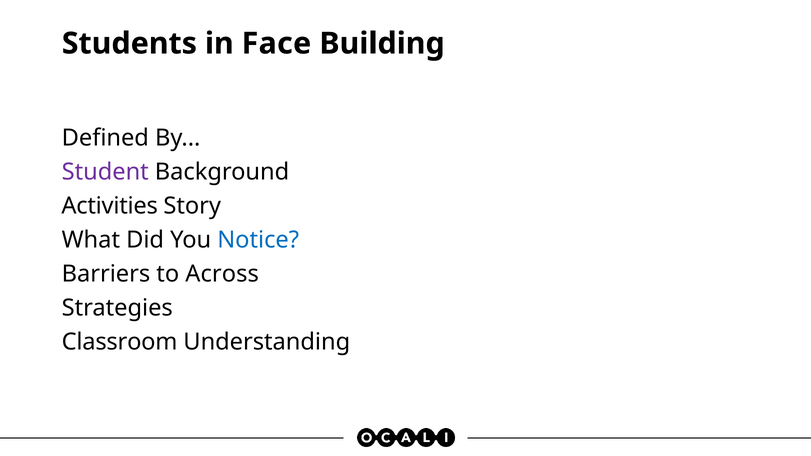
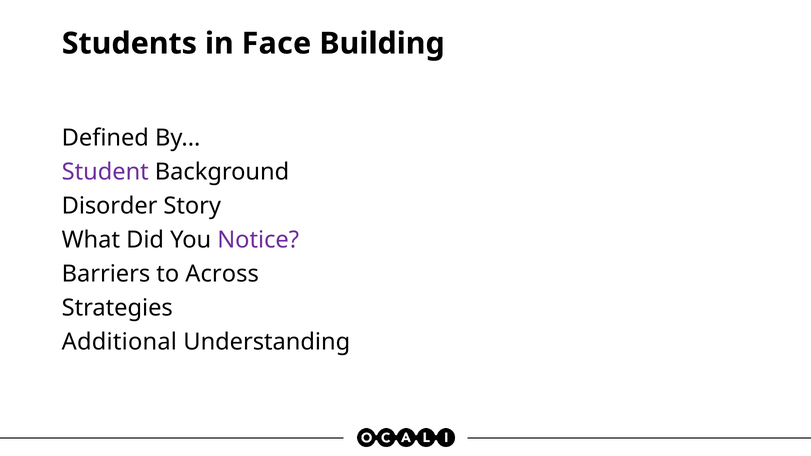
Activities: Activities -> Disorder
Notice colour: blue -> purple
Classroom: Classroom -> Additional
